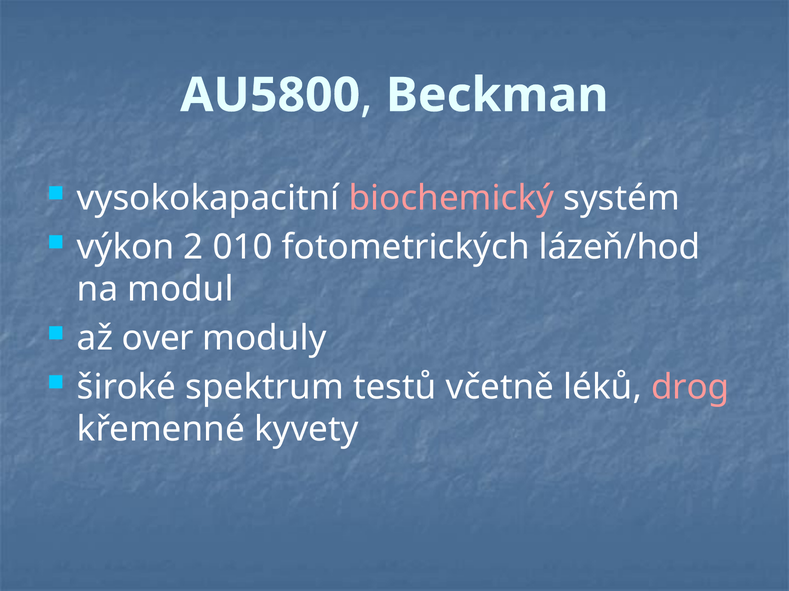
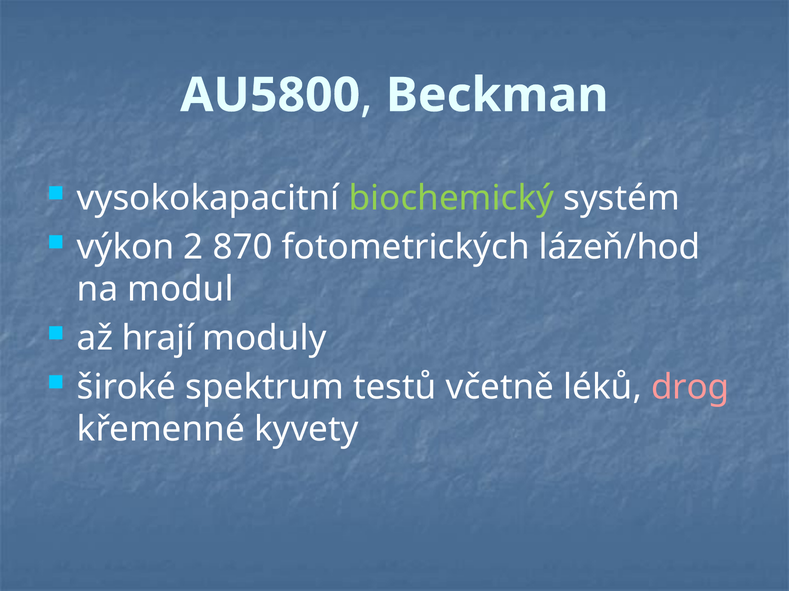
biochemický colour: pink -> light green
010: 010 -> 870
over: over -> hrají
